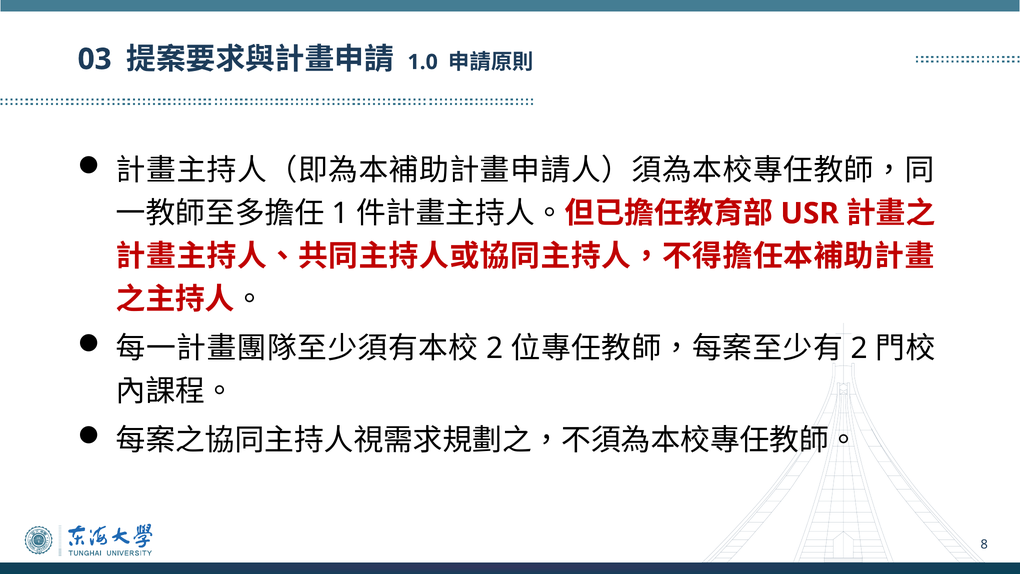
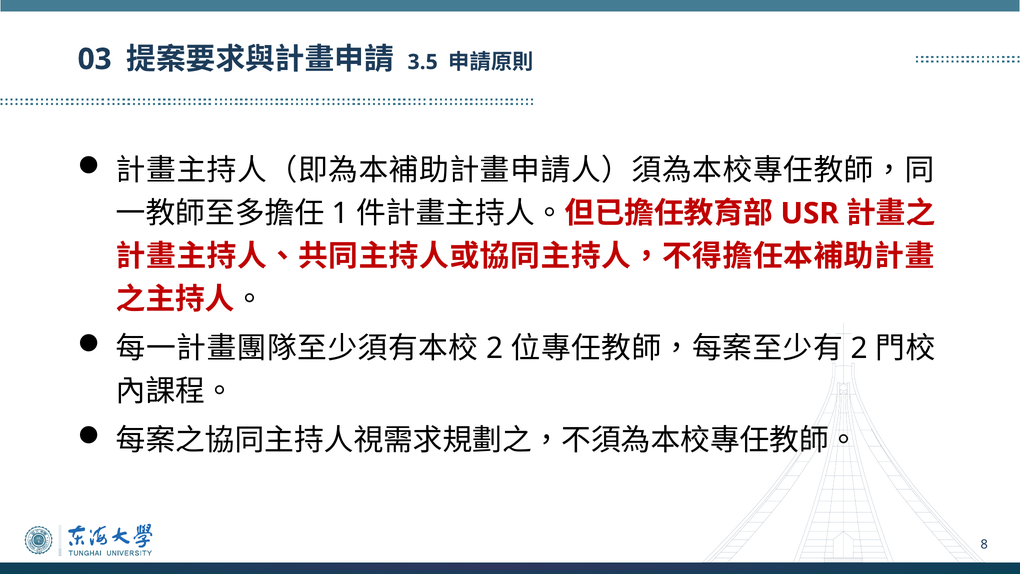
1.0: 1.0 -> 3.5
